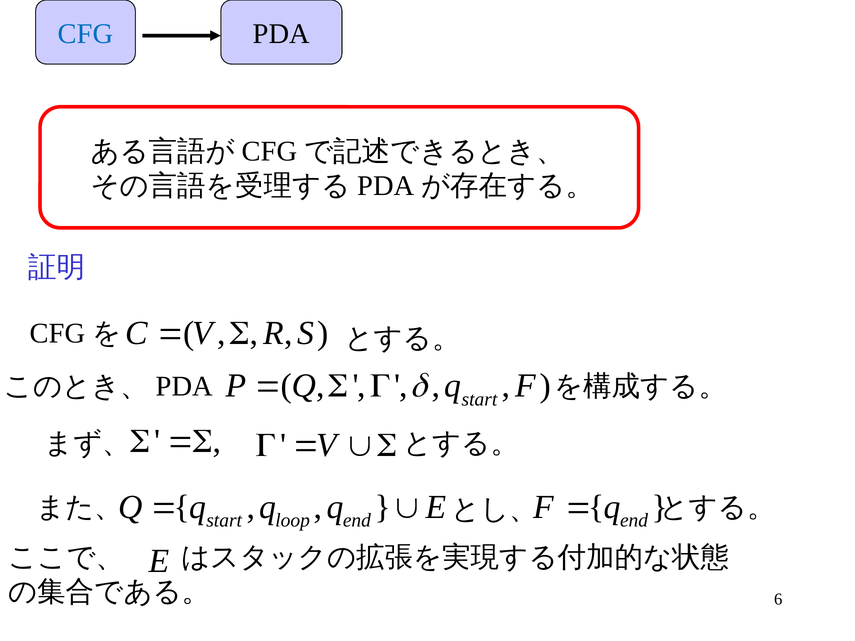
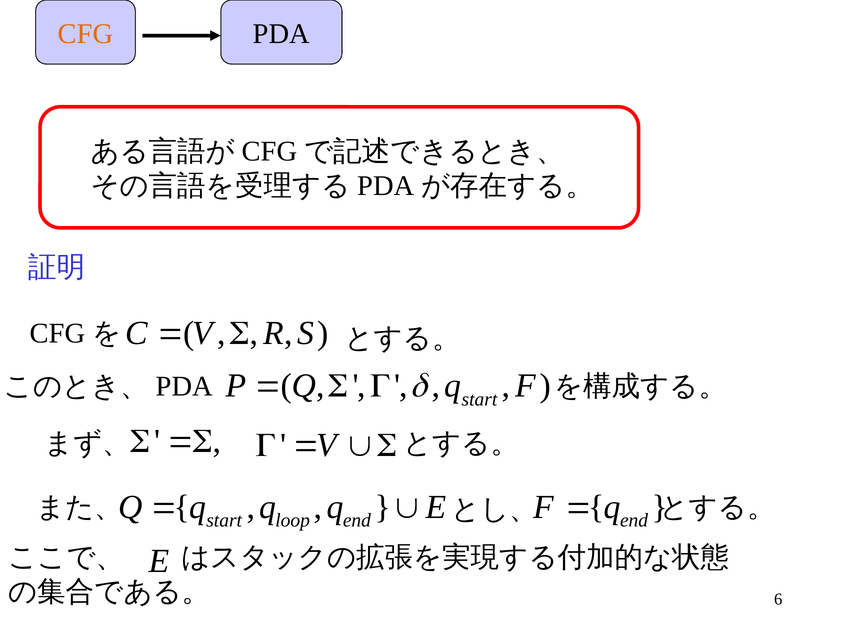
CFG colour: blue -> orange
